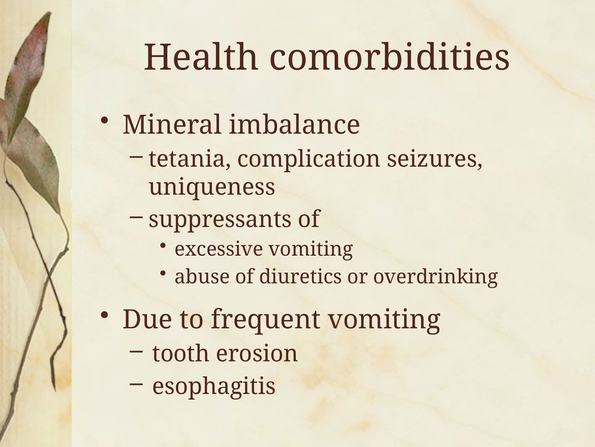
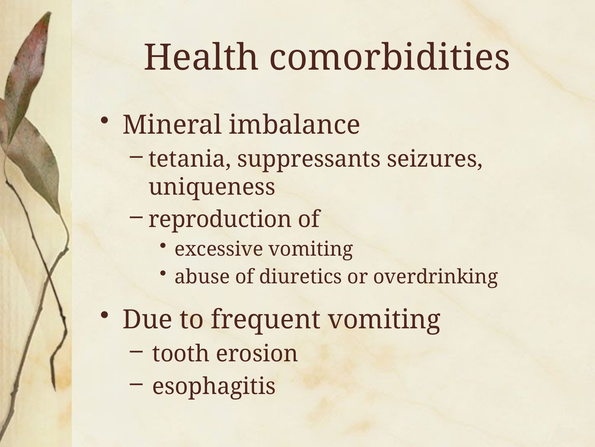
complication: complication -> suppressants
suppressants: suppressants -> reproduction
